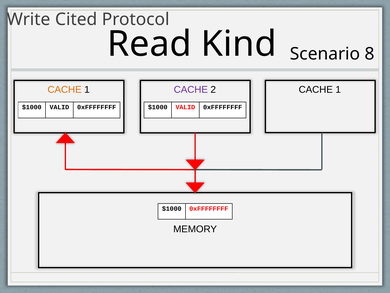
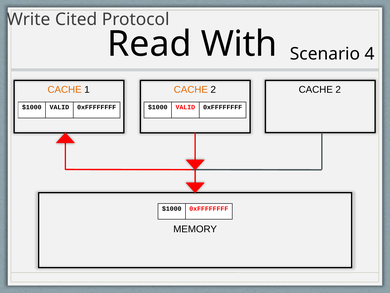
Kind: Kind -> With
8: 8 -> 4
1 at (338, 89): 1 -> 2
CACHE at (191, 90) colour: purple -> orange
